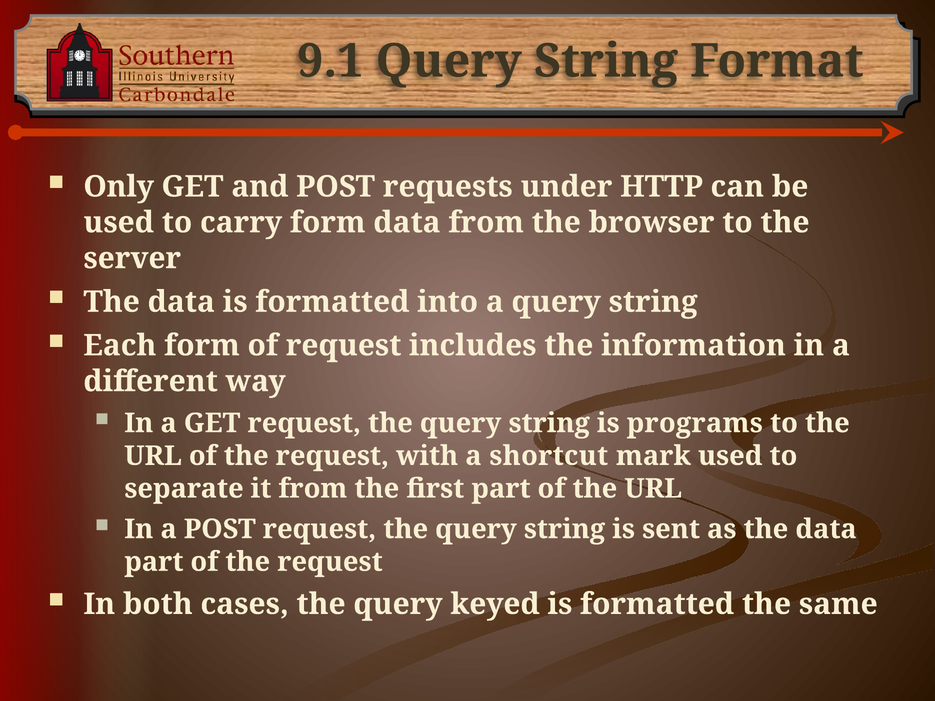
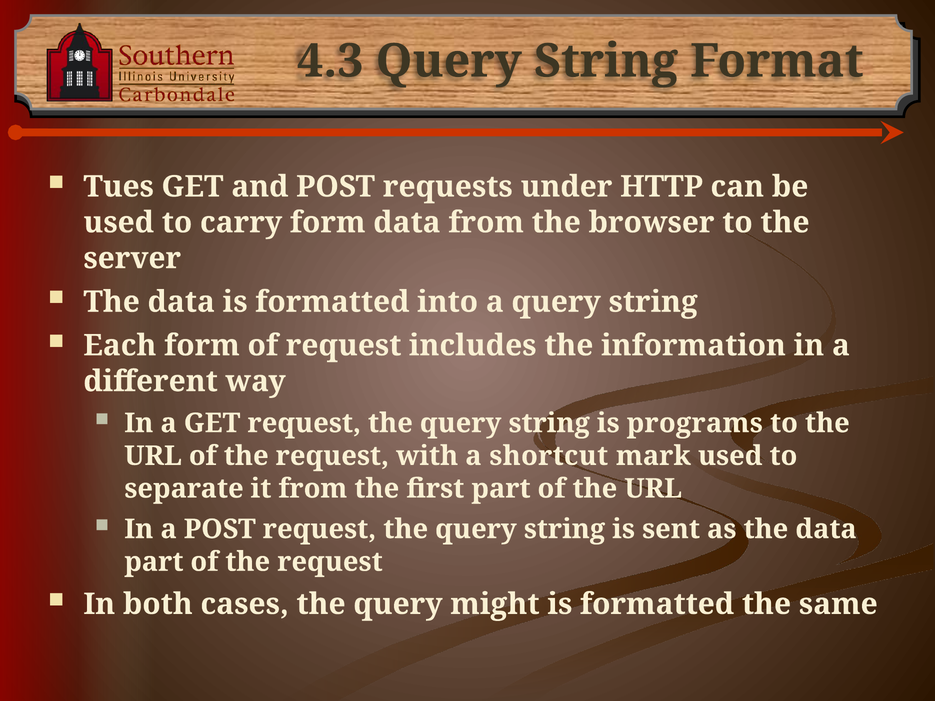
9.1: 9.1 -> 4.3
Only: Only -> Tues
keyed: keyed -> might
